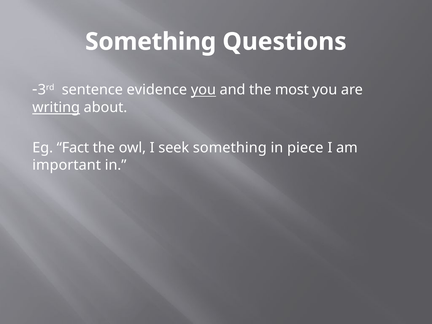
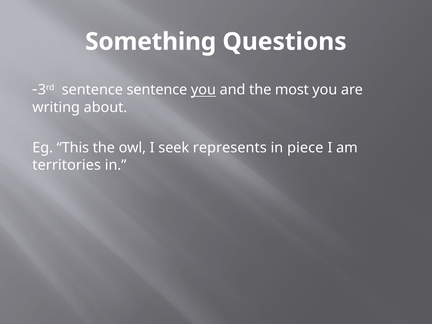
sentence evidence: evidence -> sentence
writing underline: present -> none
Fact: Fact -> This
seek something: something -> represents
important: important -> territories
